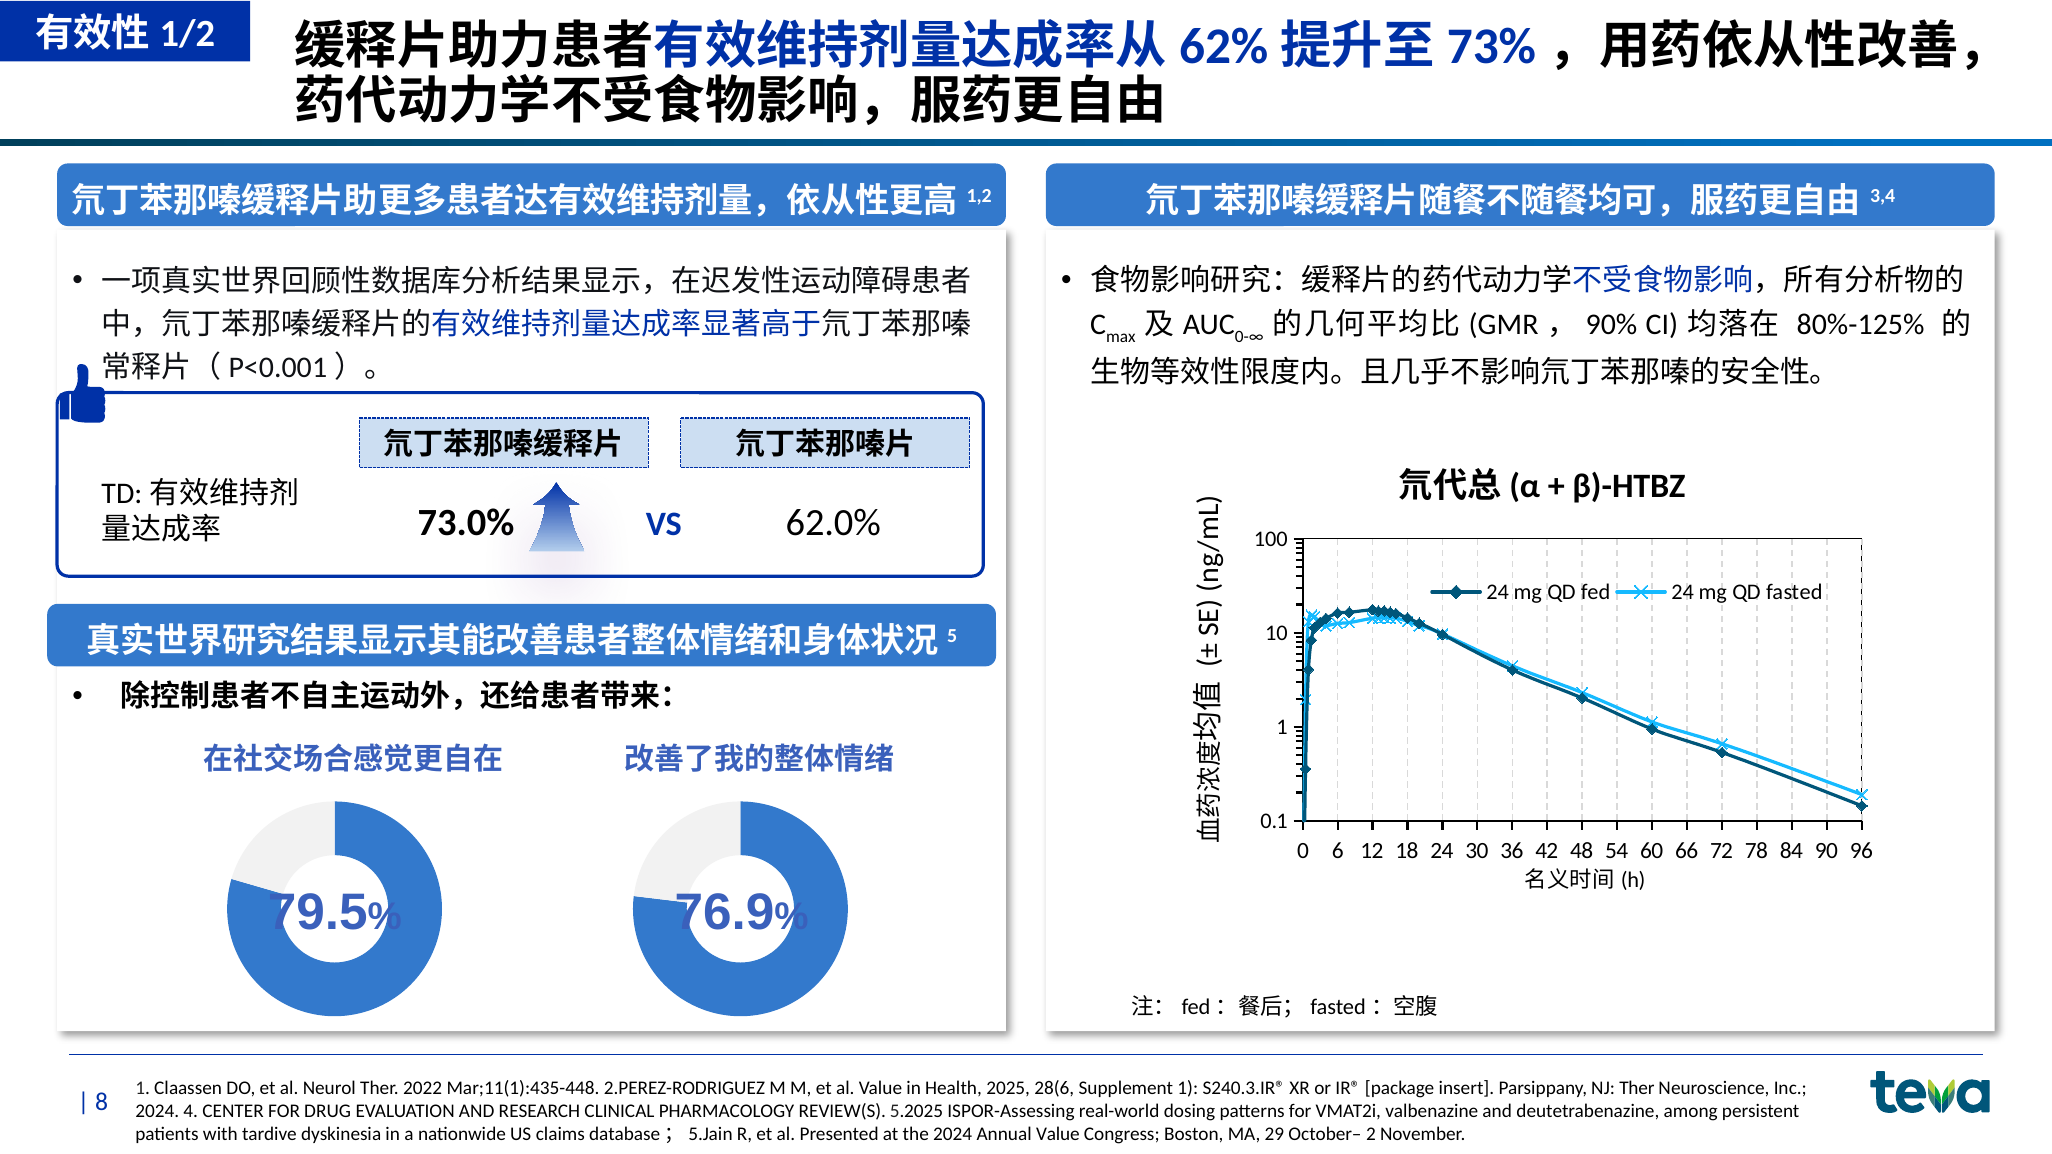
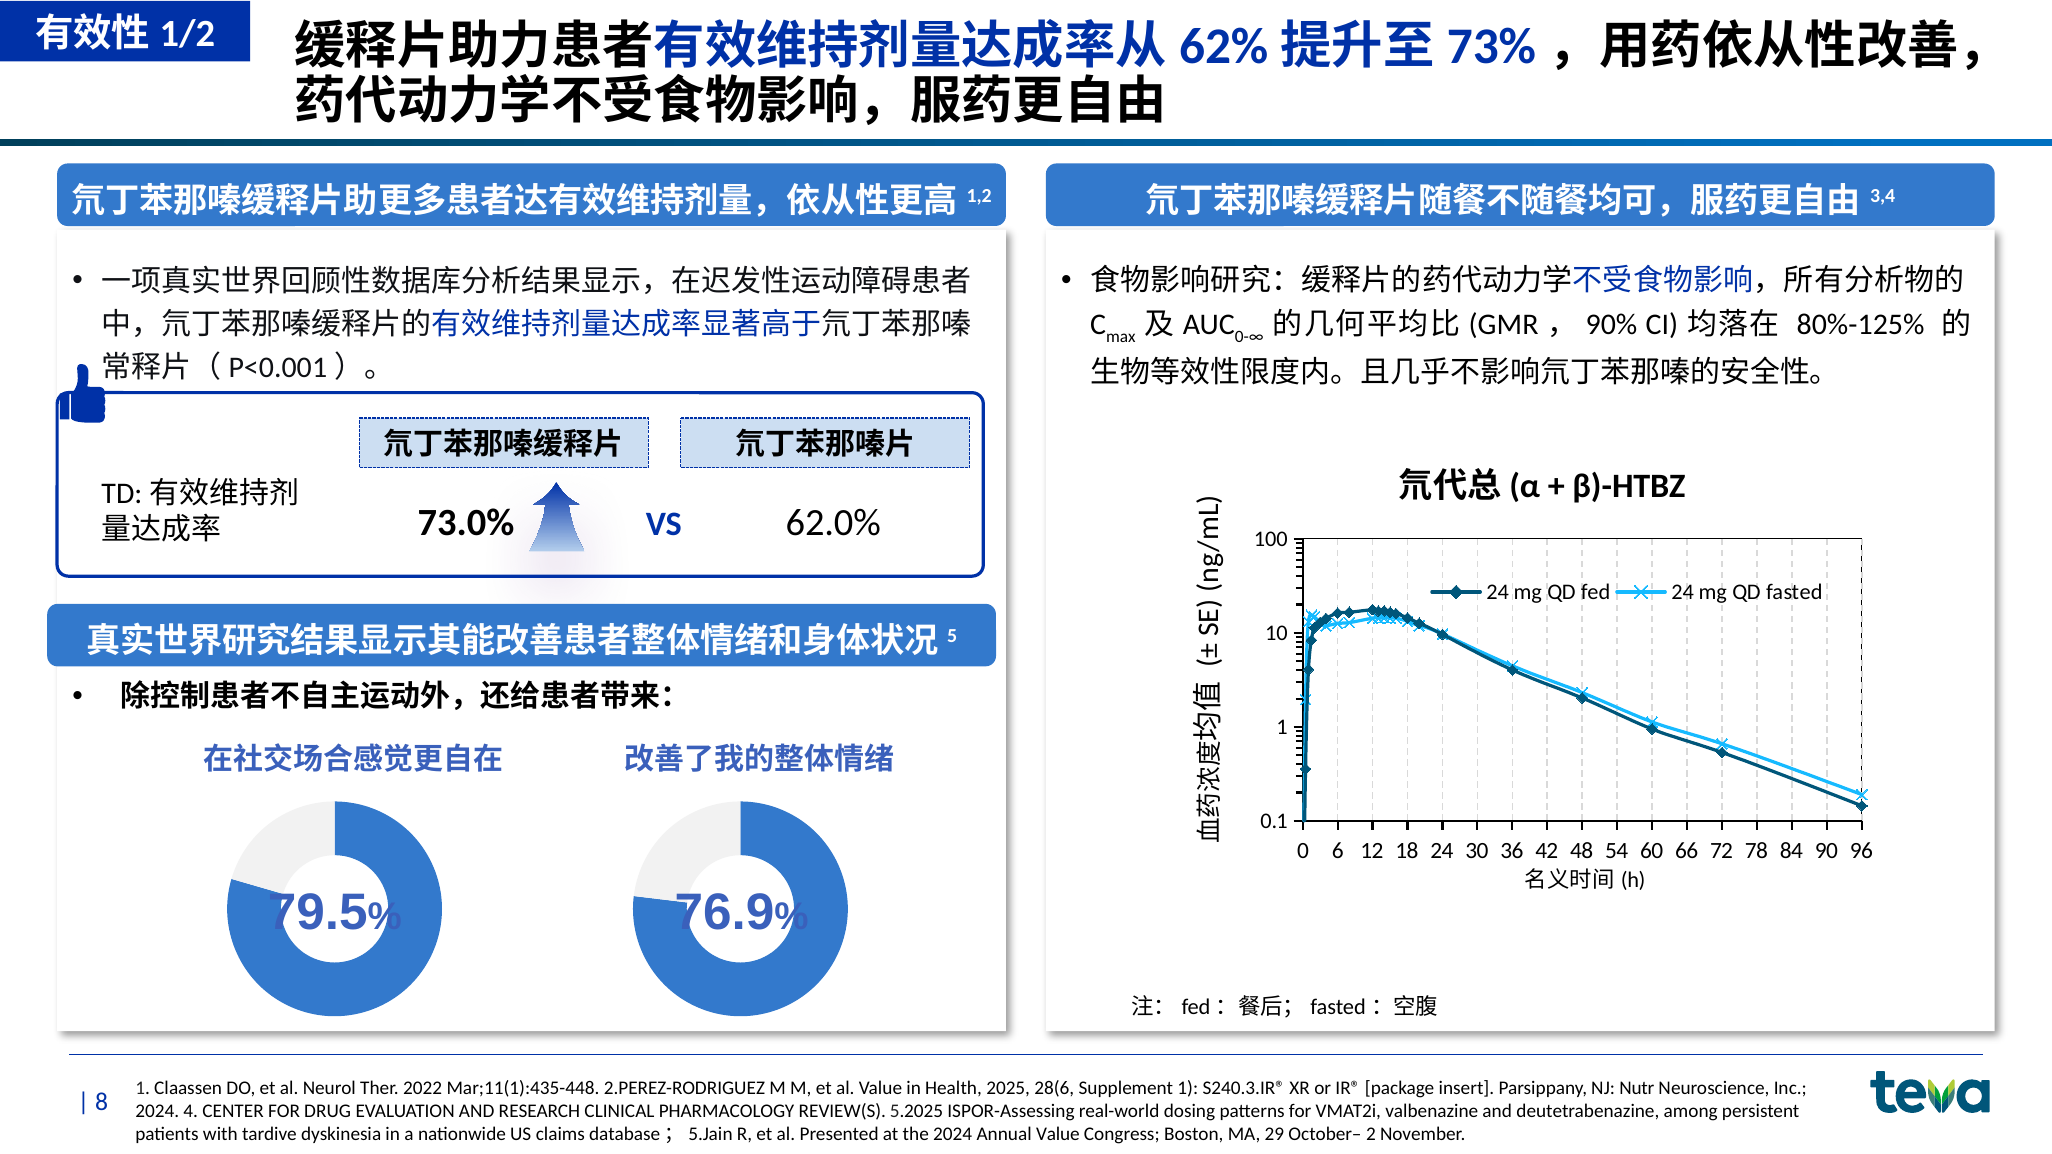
NJ Ther: Ther -> Nutr
